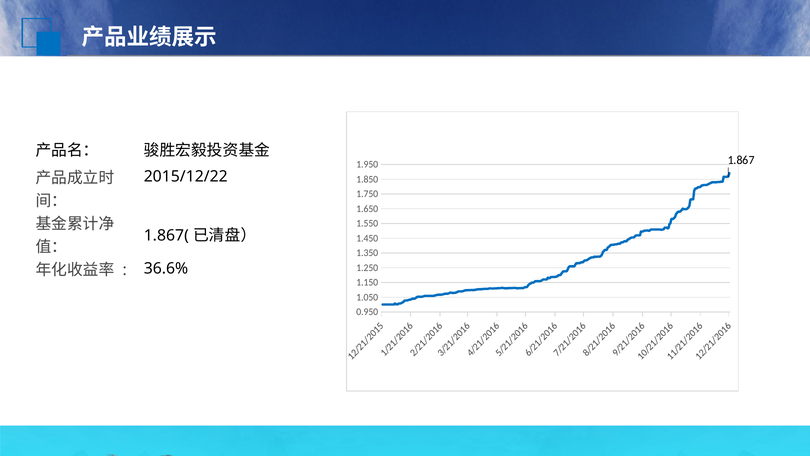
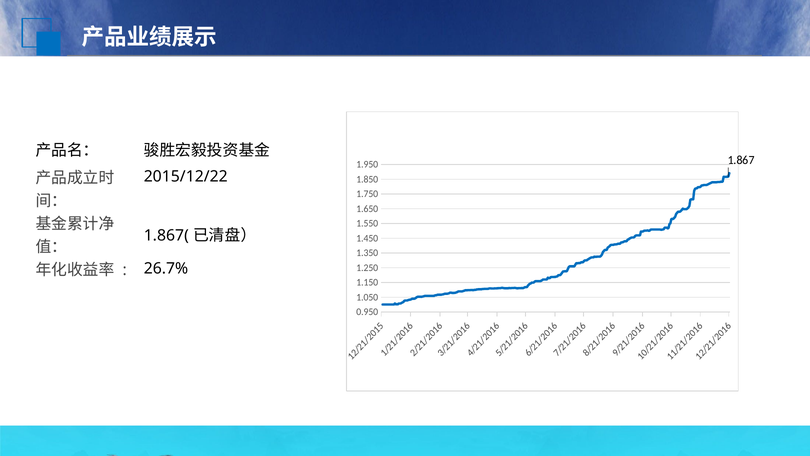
36.6%: 36.6% -> 26.7%
